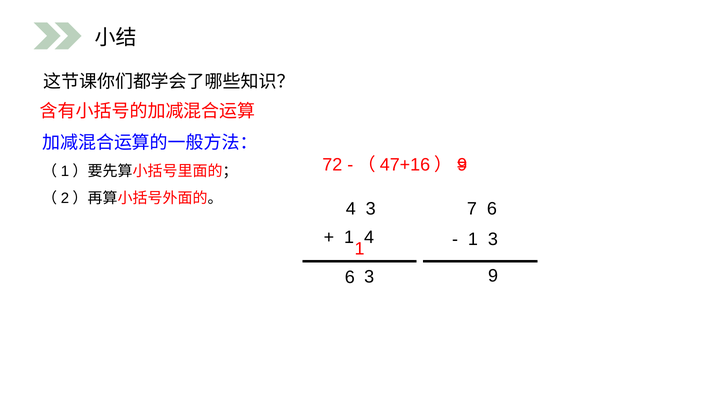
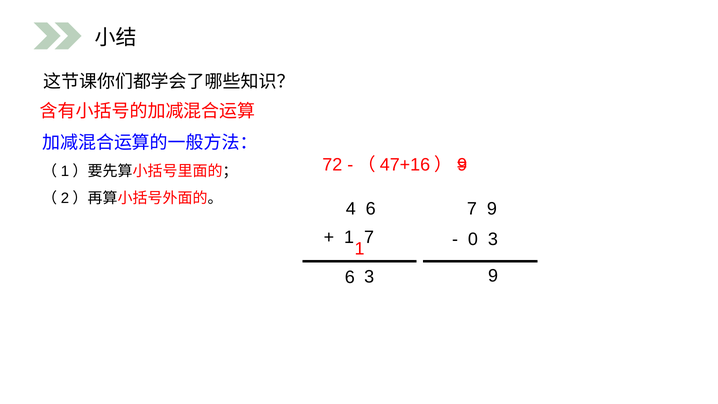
4 3: 3 -> 6
7 6: 6 -> 9
1 4: 4 -> 7
1 at (473, 239): 1 -> 0
